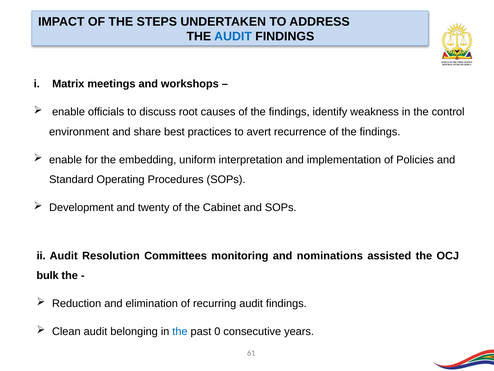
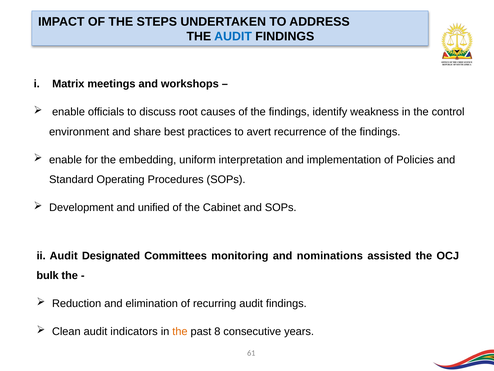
twenty: twenty -> unified
Resolution: Resolution -> Designated
belonging: belonging -> indicators
the at (180, 331) colour: blue -> orange
0: 0 -> 8
